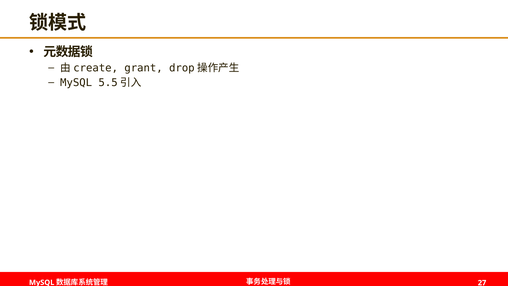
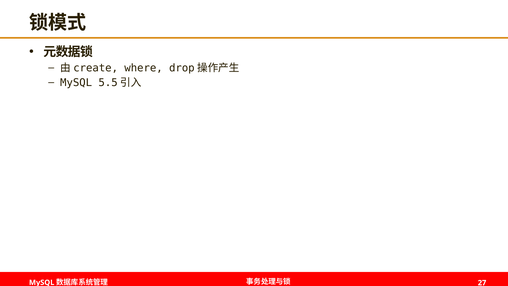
grant: grant -> where
